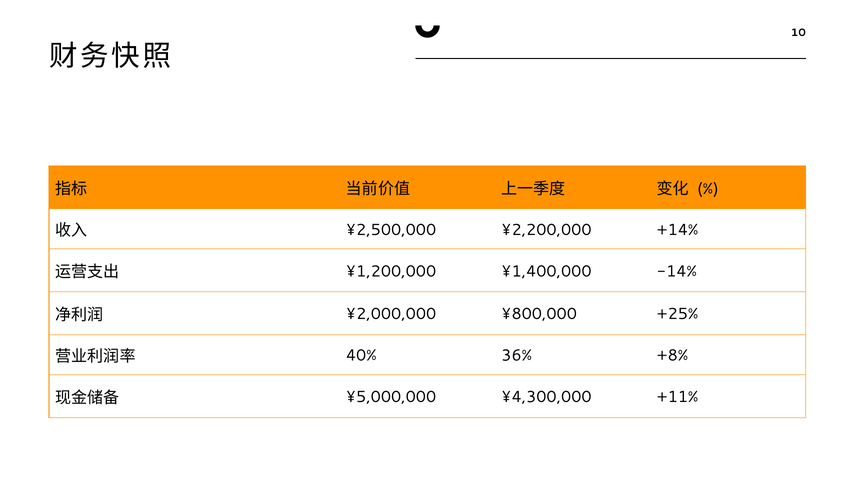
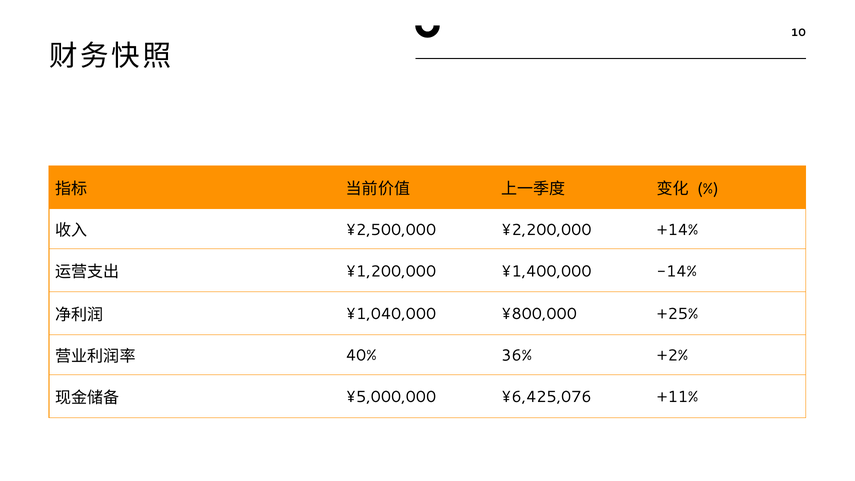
¥2,000,000: ¥2,000,000 -> ¥1,040,000
+8%: +8% -> +2%
¥4,300,000: ¥4,300,000 -> ¥6,425,076
